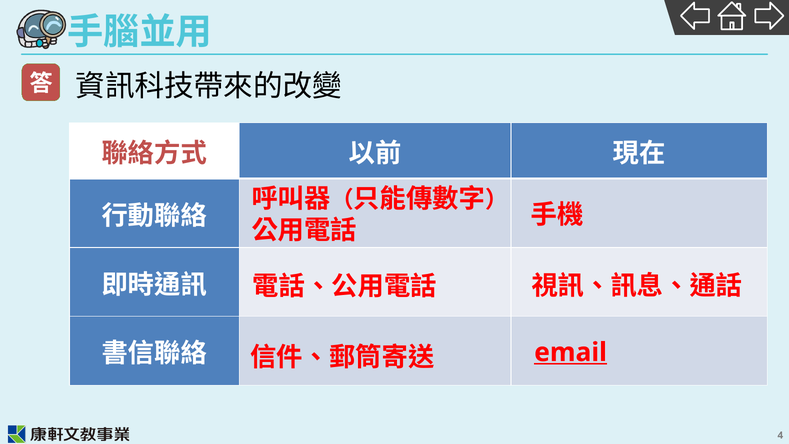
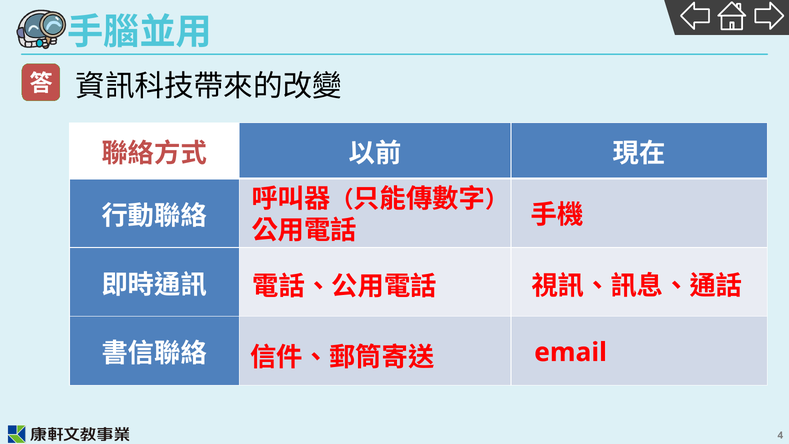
email underline: present -> none
